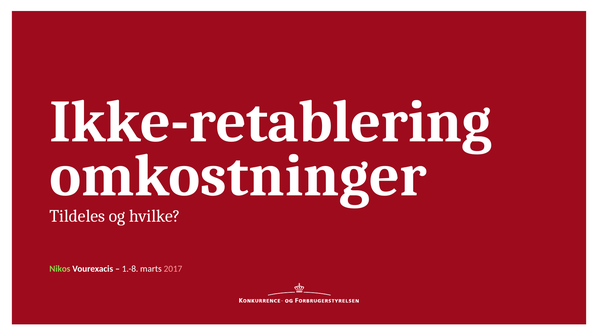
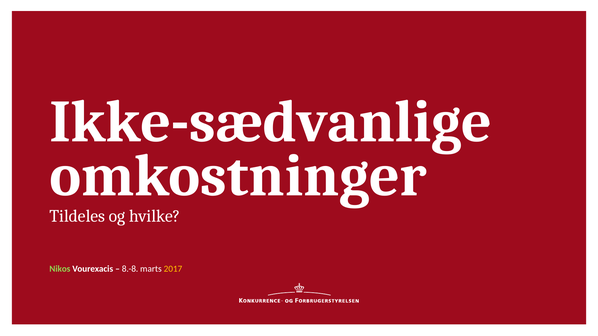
Ikke-retablering: Ikke-retablering -> Ikke-sædvanlige
1.-8: 1.-8 -> 8.-8
2017 colour: pink -> yellow
